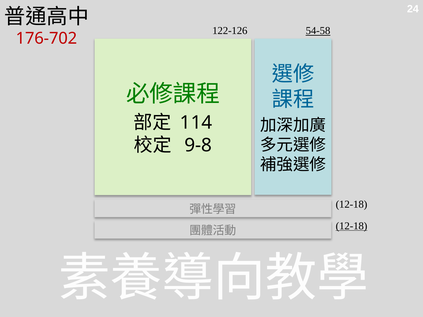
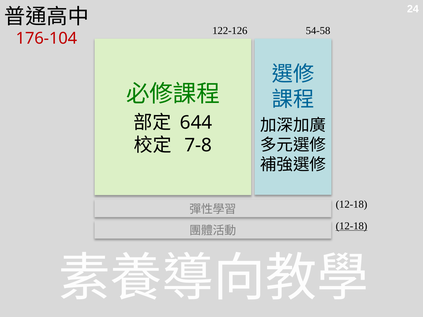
54-58 underline: present -> none
176-702: 176-702 -> 176-104
114: 114 -> 644
9-8: 9-8 -> 7-8
